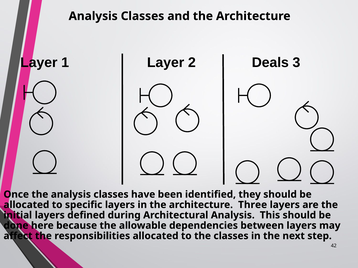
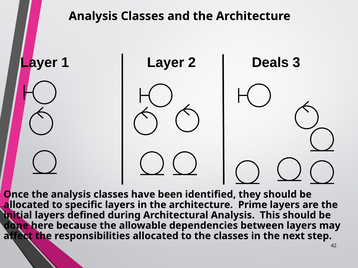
Three: Three -> Prime
